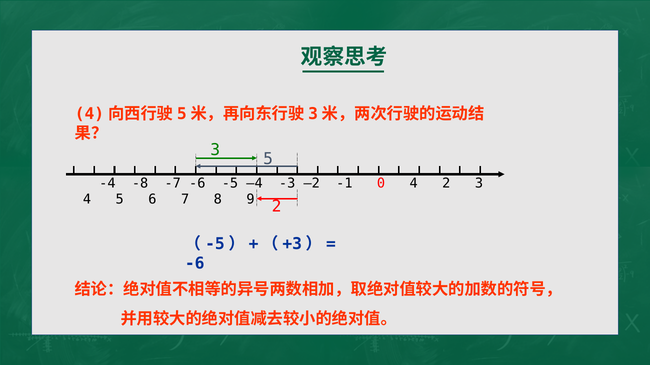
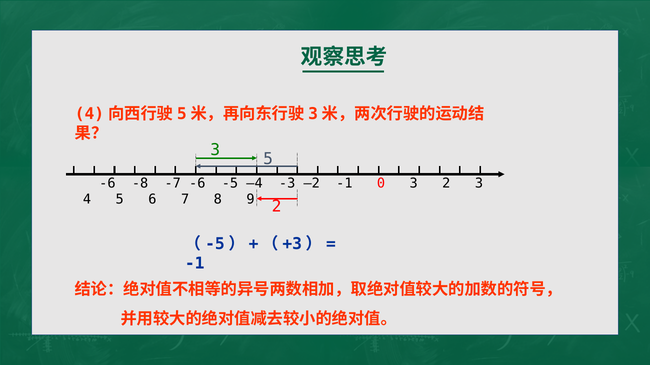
-4 at (107, 184): -4 -> -6
0 4: 4 -> 3
-6 at (195, 264): -6 -> -1
